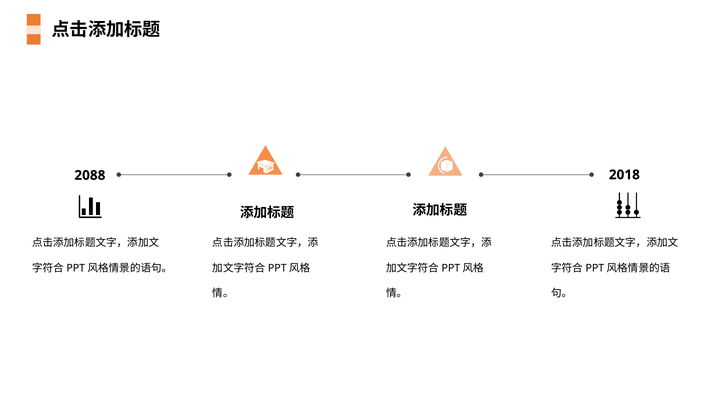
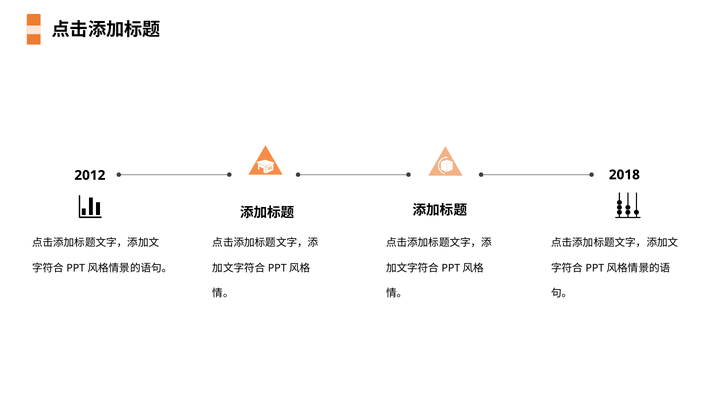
2088: 2088 -> 2012
